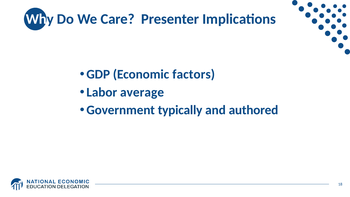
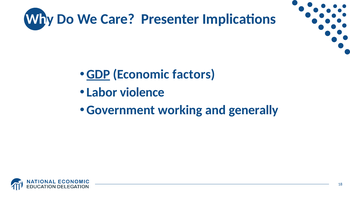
GDP underline: none -> present
average: average -> violence
typically: typically -> working
authored: authored -> generally
